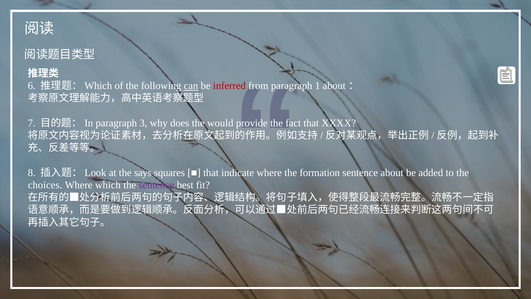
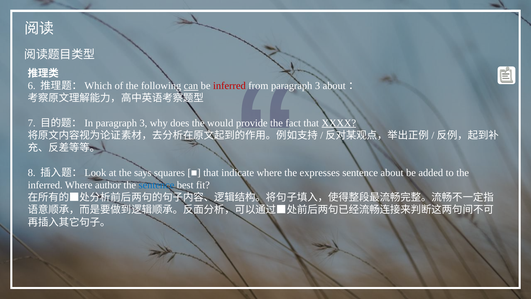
from paragraph 1: 1 -> 3
XXXX underline: none -> present
formation: formation -> expresses
choices at (45, 185): choices -> inferred
which: which -> author
sentence at (156, 185) colour: purple -> blue
